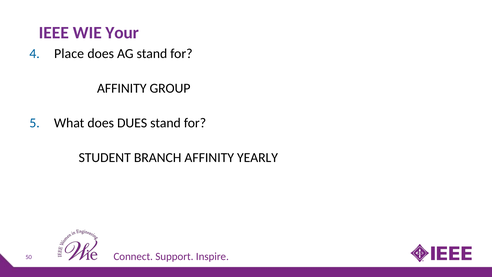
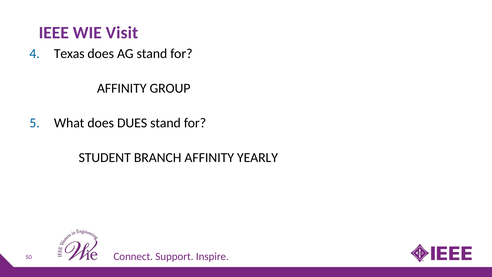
Your: Your -> Visit
Place: Place -> Texas
